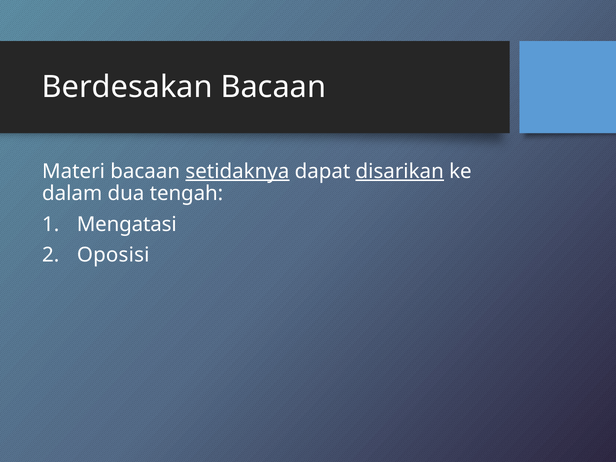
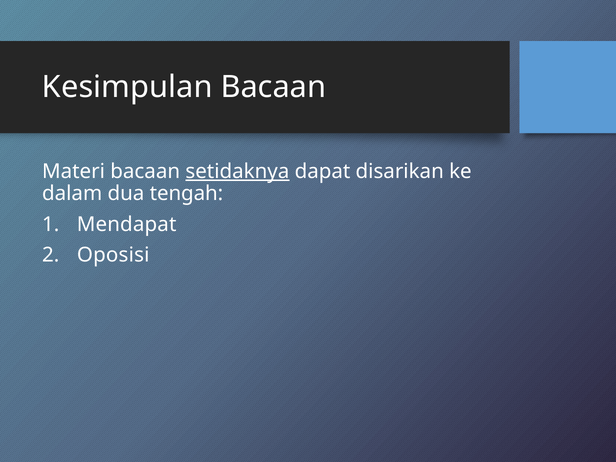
Berdesakan: Berdesakan -> Kesimpulan
disarikan underline: present -> none
Mengatasi: Mengatasi -> Mendapat
